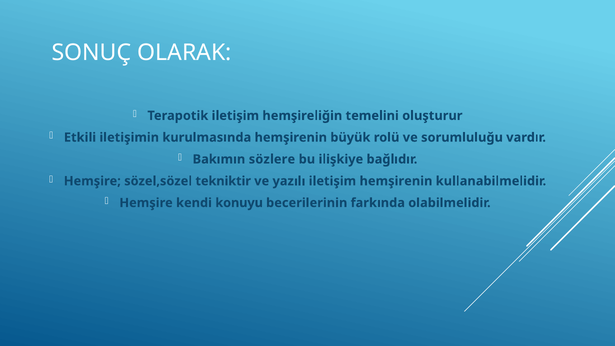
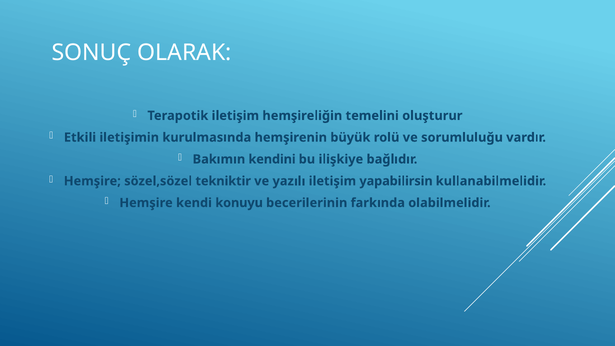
sözlere: sözlere -> kendini
iletişim hemşirenin: hemşirenin -> yapabilirsin
